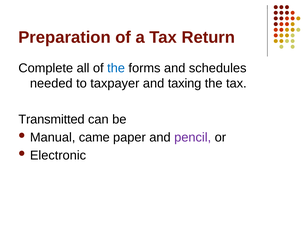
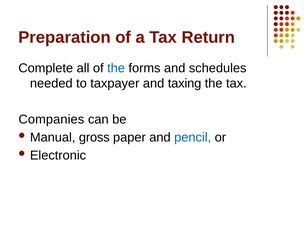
Transmitted: Transmitted -> Companies
came: came -> gross
pencil colour: purple -> blue
